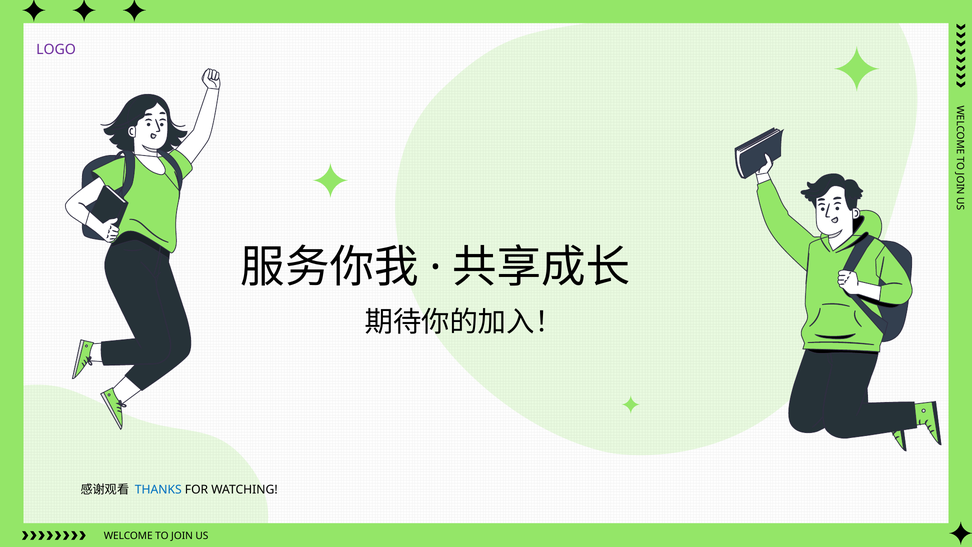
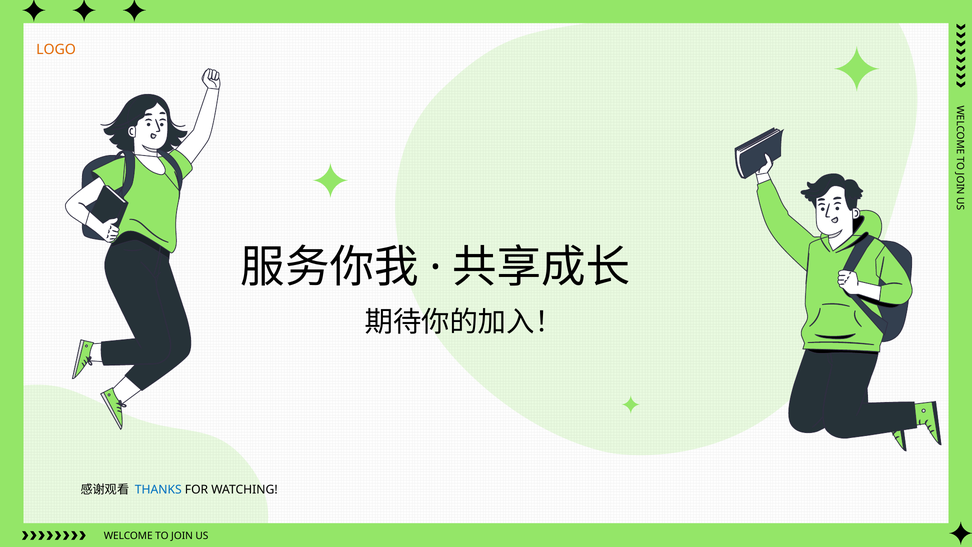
LOGO colour: purple -> orange
